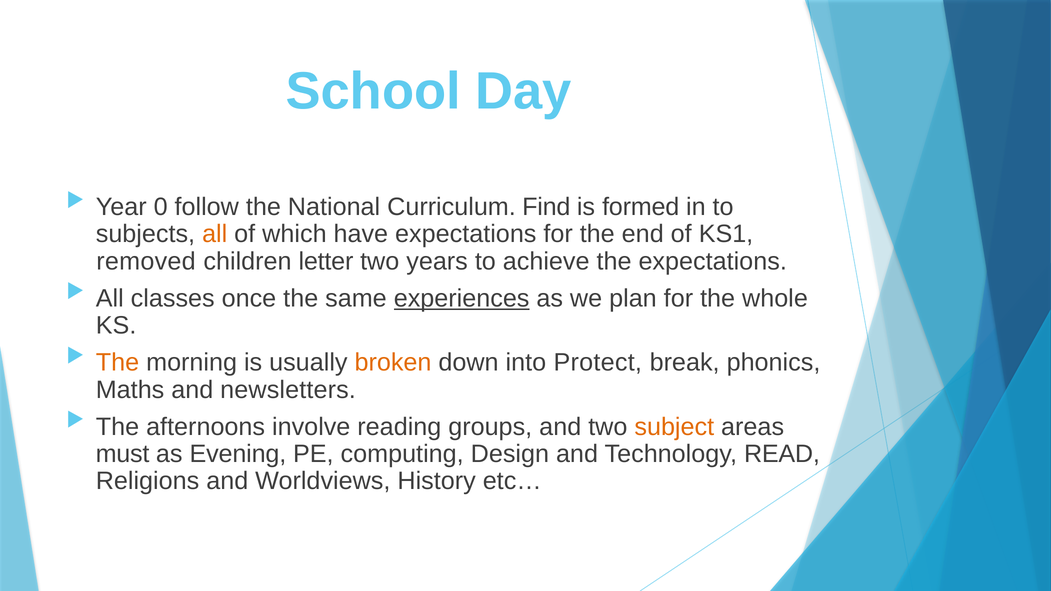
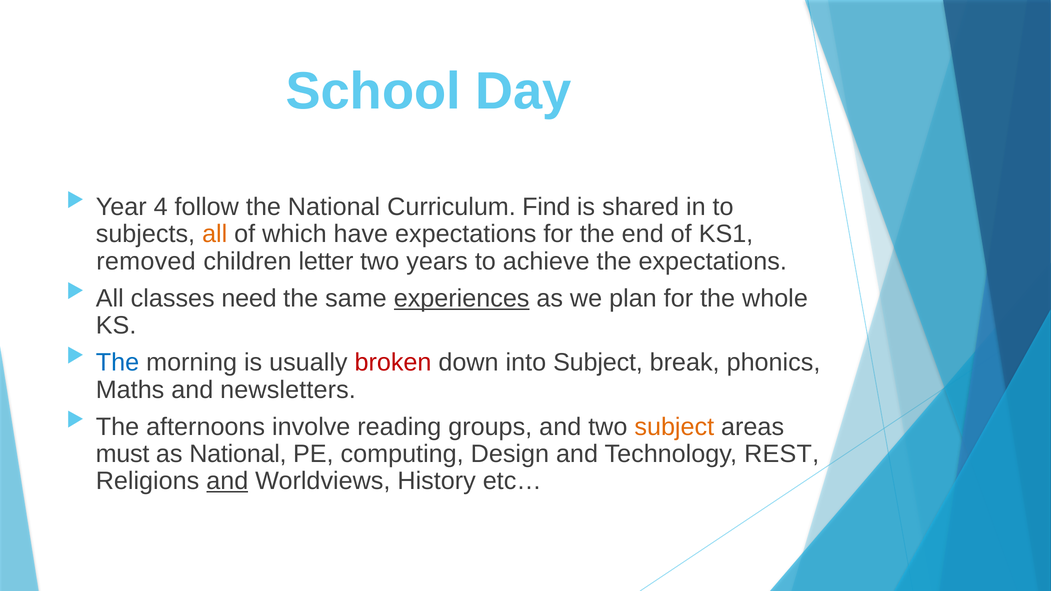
0: 0 -> 4
formed: formed -> shared
once: once -> need
The at (118, 363) colour: orange -> blue
broken colour: orange -> red
into Protect: Protect -> Subject
as Evening: Evening -> National
READ: READ -> REST
and at (227, 481) underline: none -> present
